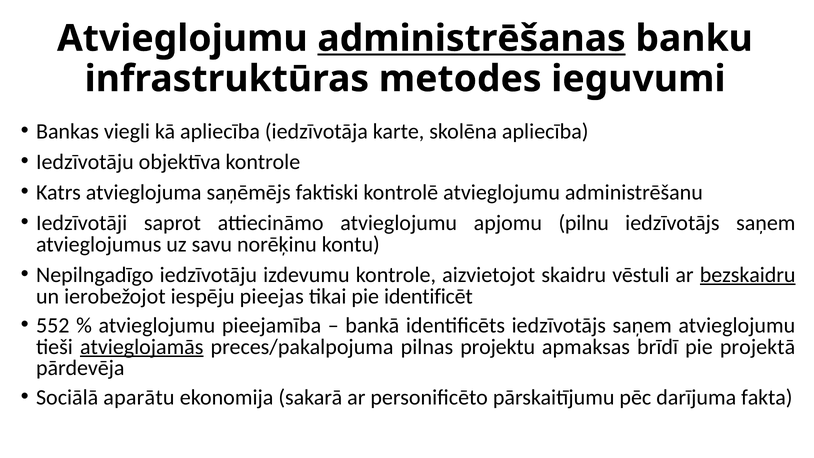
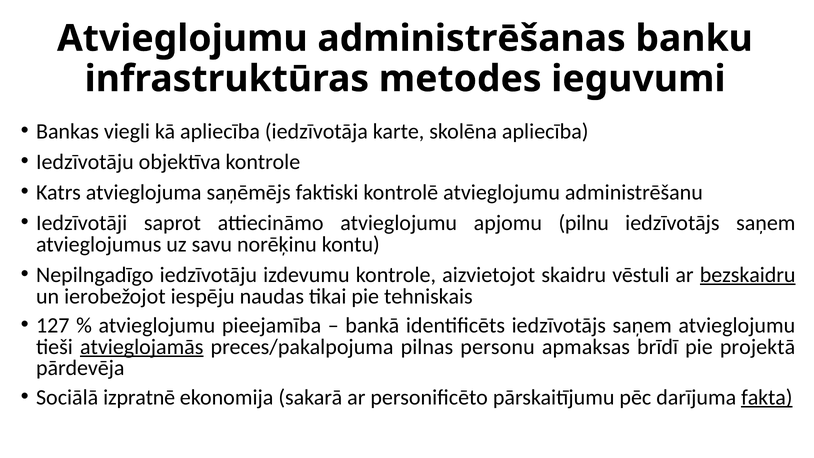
administrēšanas underline: present -> none
pieejas: pieejas -> naudas
identificēt: identificēt -> tehniskais
552: 552 -> 127
projektu: projektu -> personu
aparātu: aparātu -> izpratnē
fakta underline: none -> present
